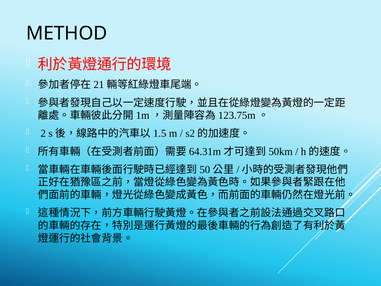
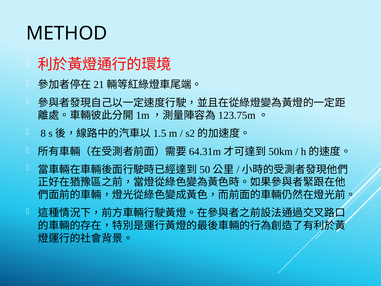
2: 2 -> 8
